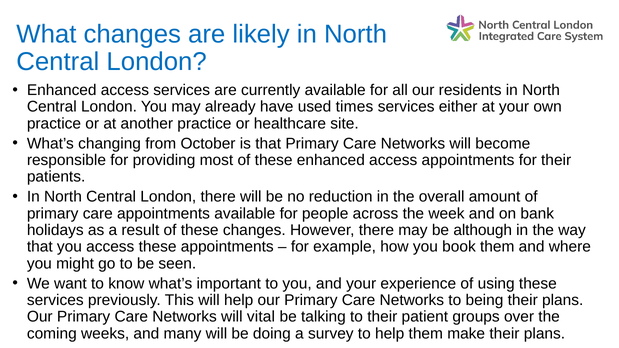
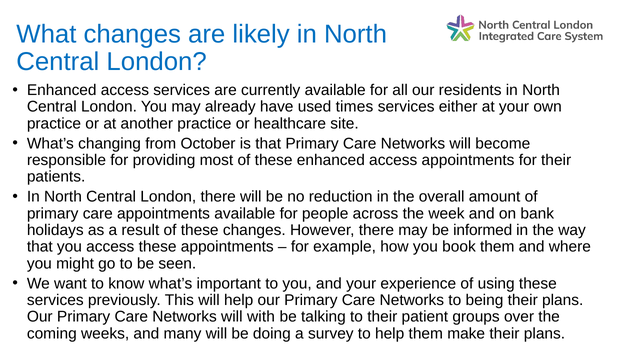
although: although -> informed
vital: vital -> with
